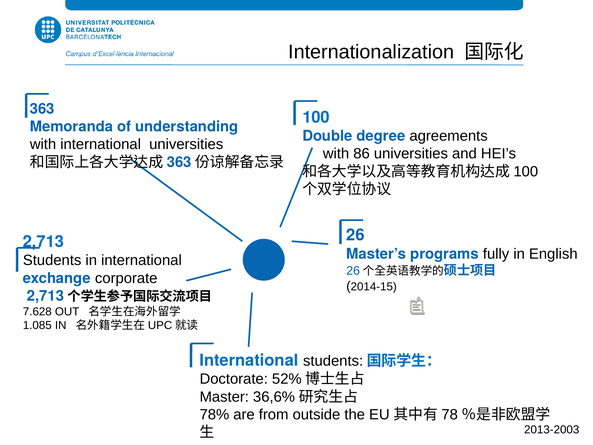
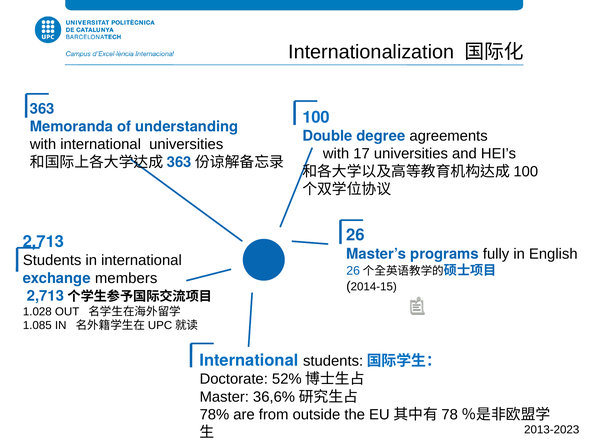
86: 86 -> 17
corporate: corporate -> members
7.628: 7.628 -> 1.028
2013-2003: 2013-2003 -> 2013-2023
